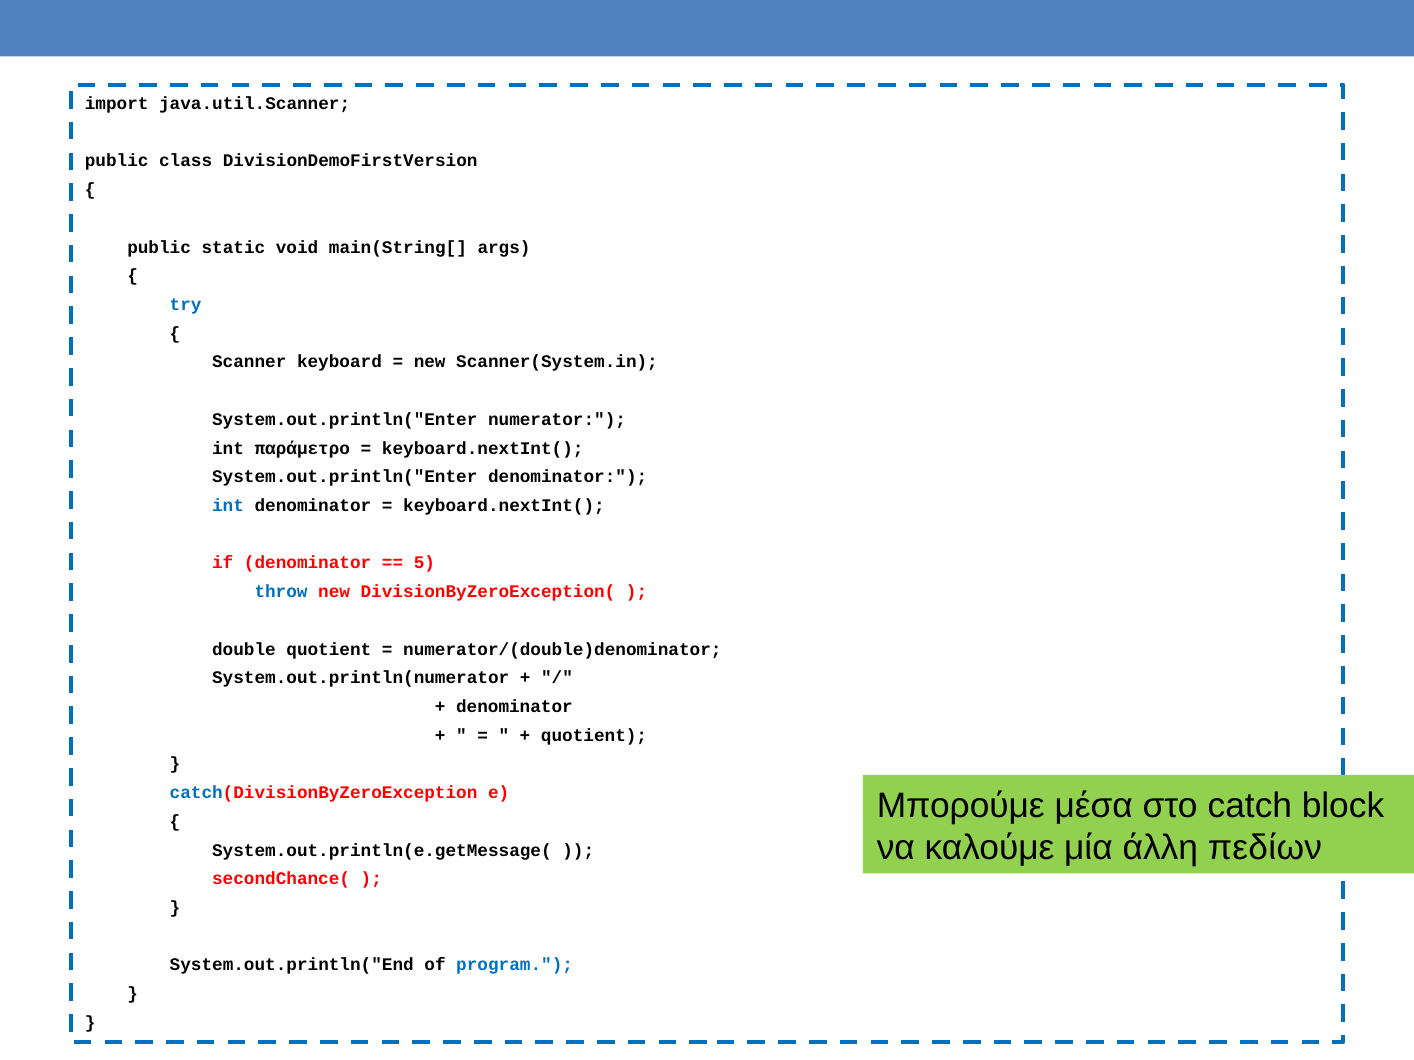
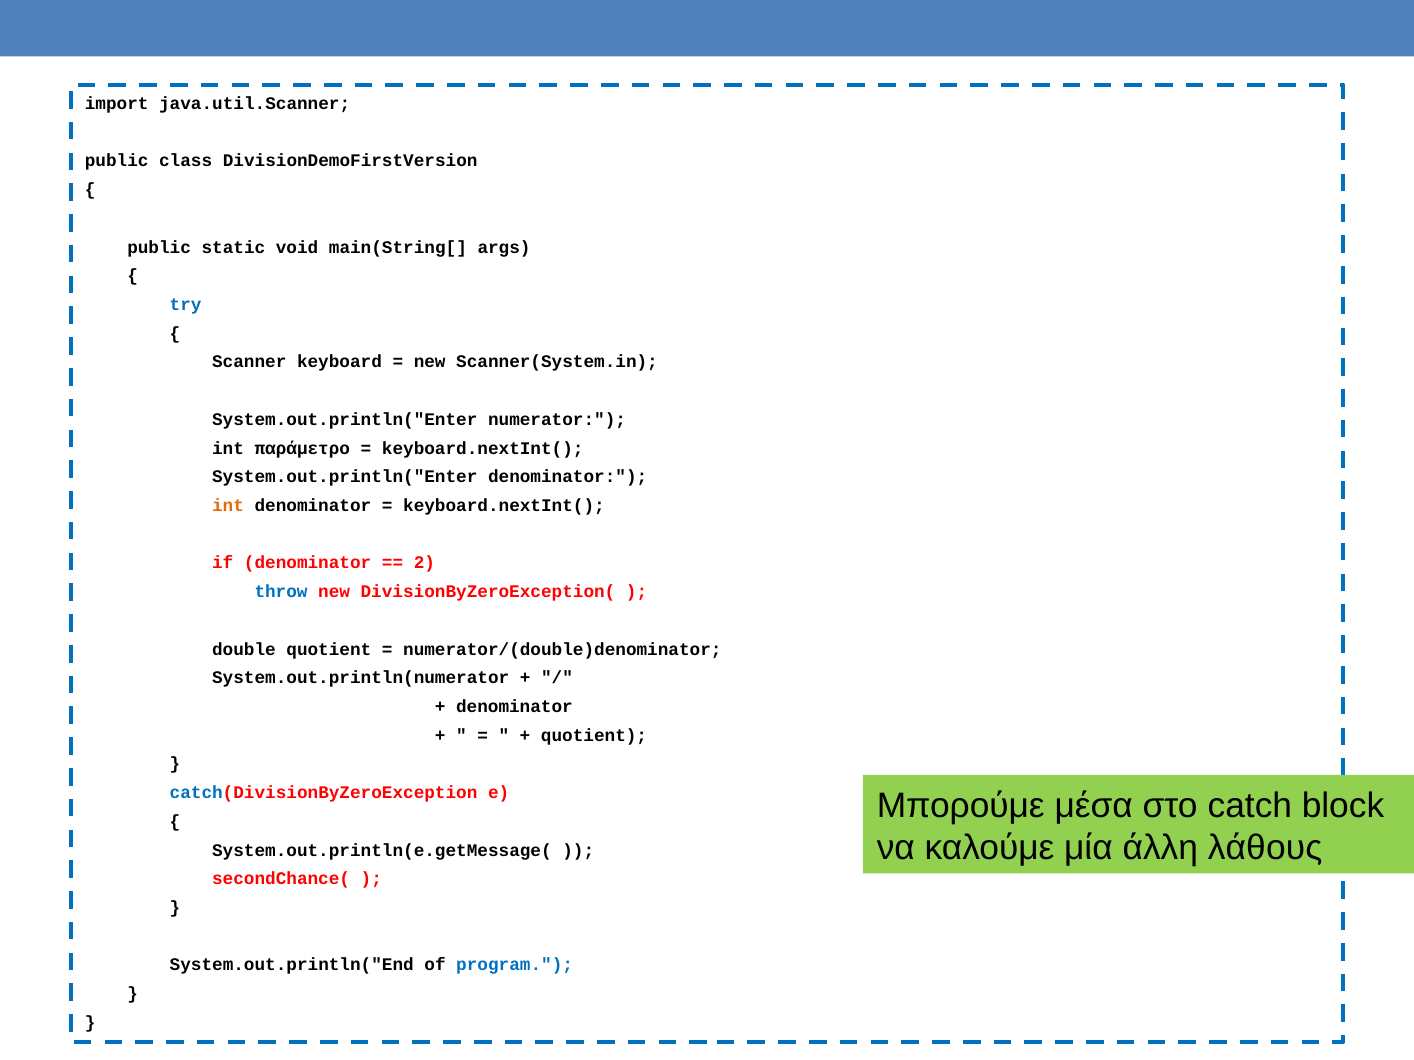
int at (228, 506) colour: blue -> orange
5: 5 -> 2
πεδίων: πεδίων -> λάθους
